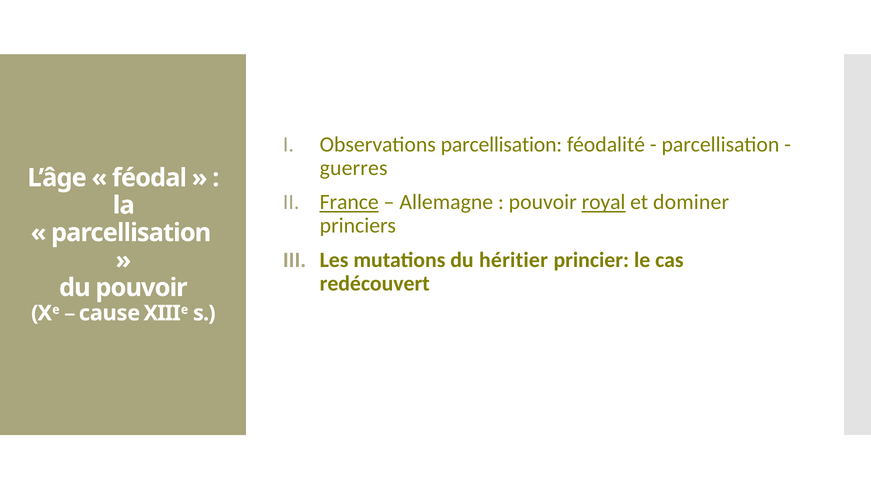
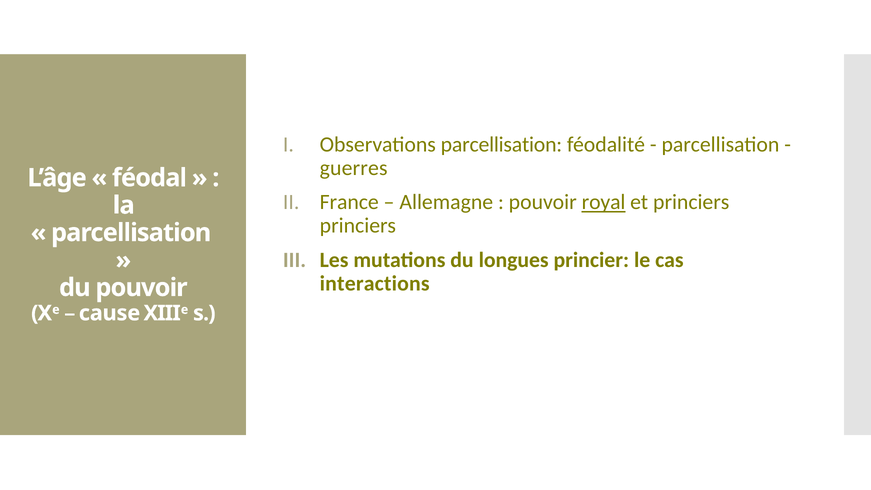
France underline: present -> none
et dominer: dominer -> princiers
héritier: héritier -> longues
redécouvert: redécouvert -> interactions
